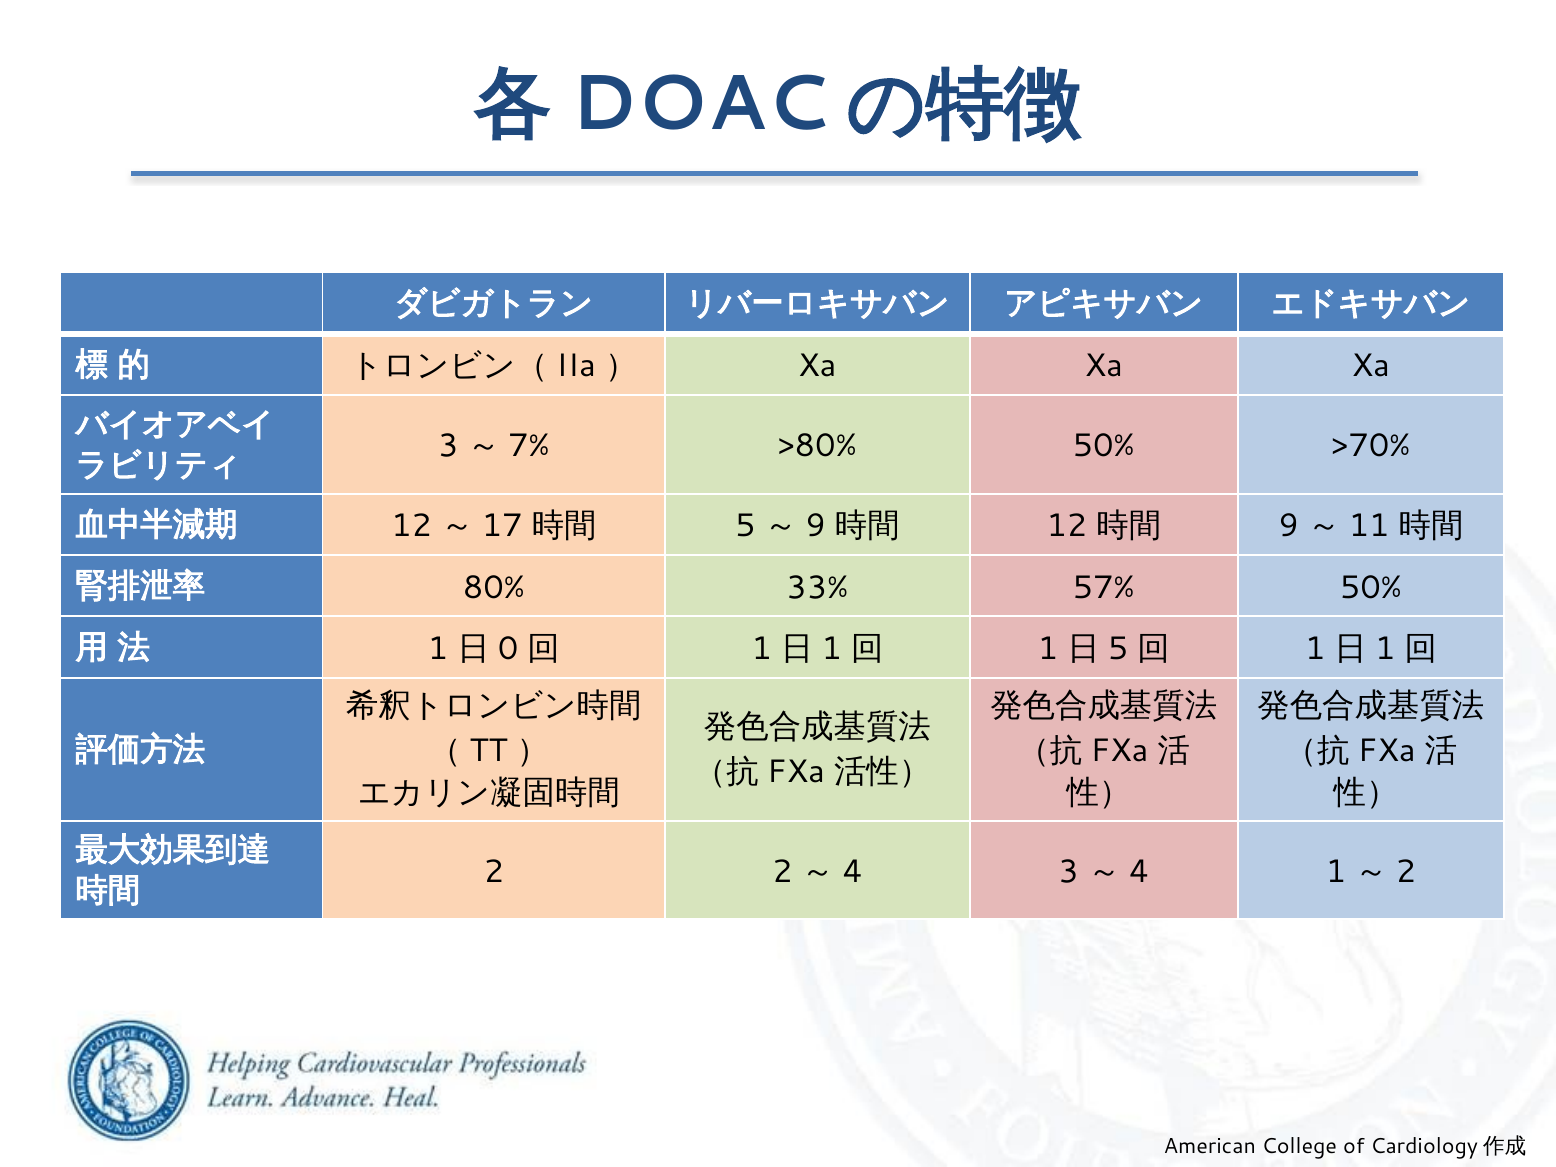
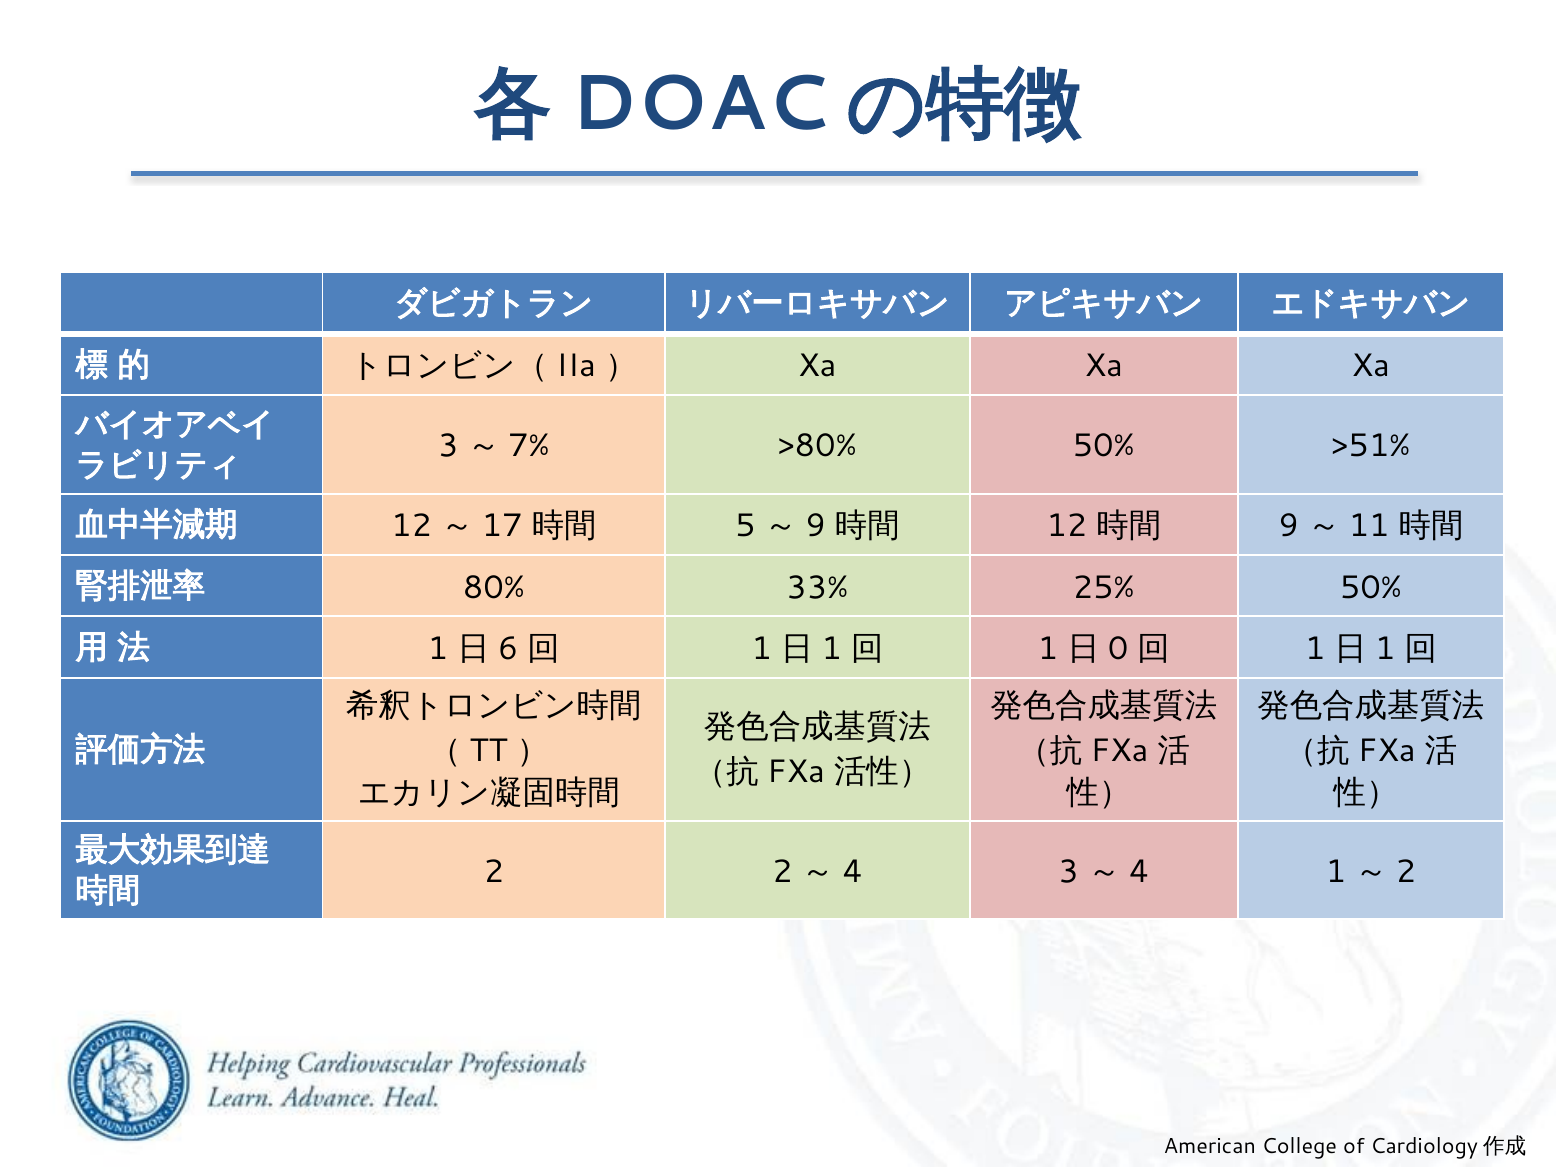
>70%: >70% -> >51%
57%: 57% -> 25%
0: 0 -> 6
5 at (1118, 649): 5 -> 0
